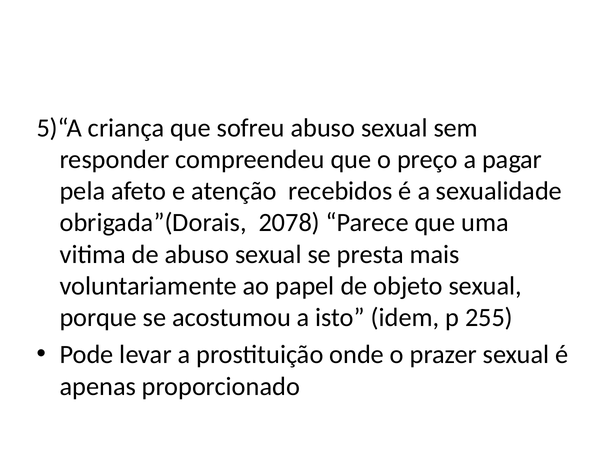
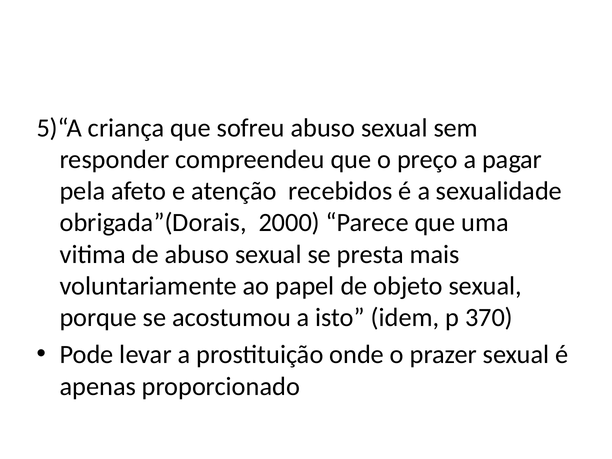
2078: 2078 -> 2000
255: 255 -> 370
